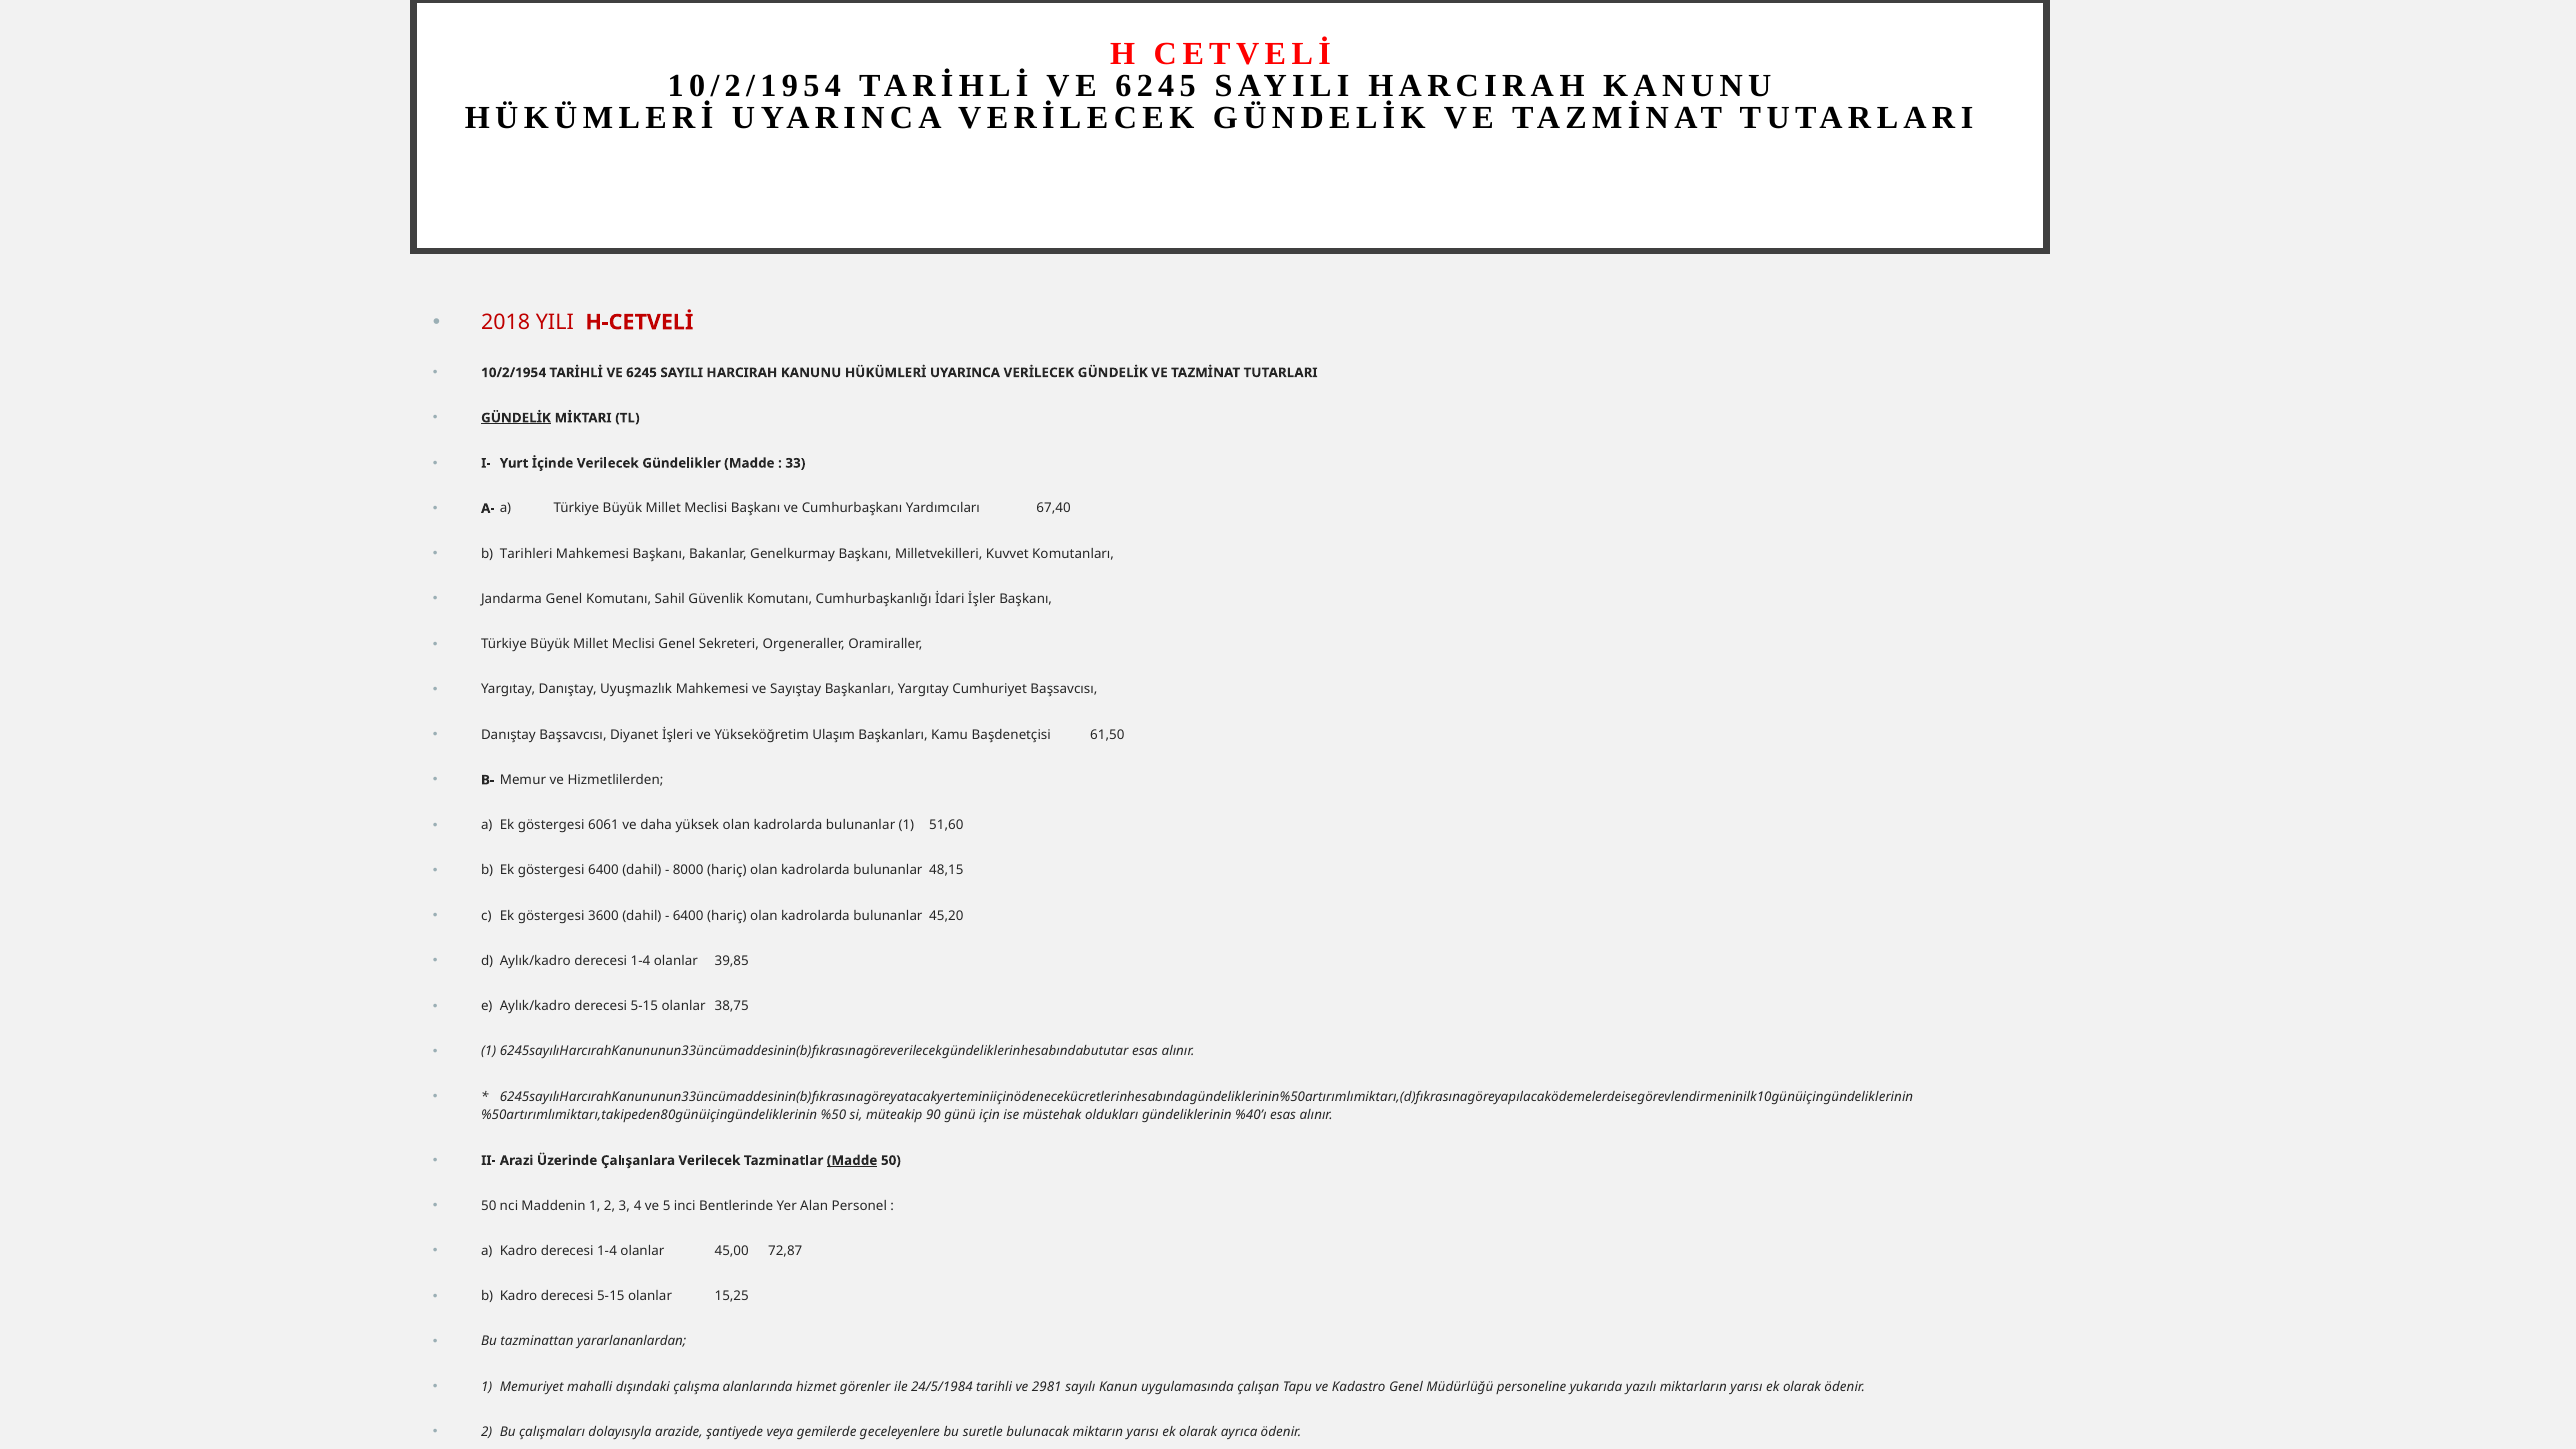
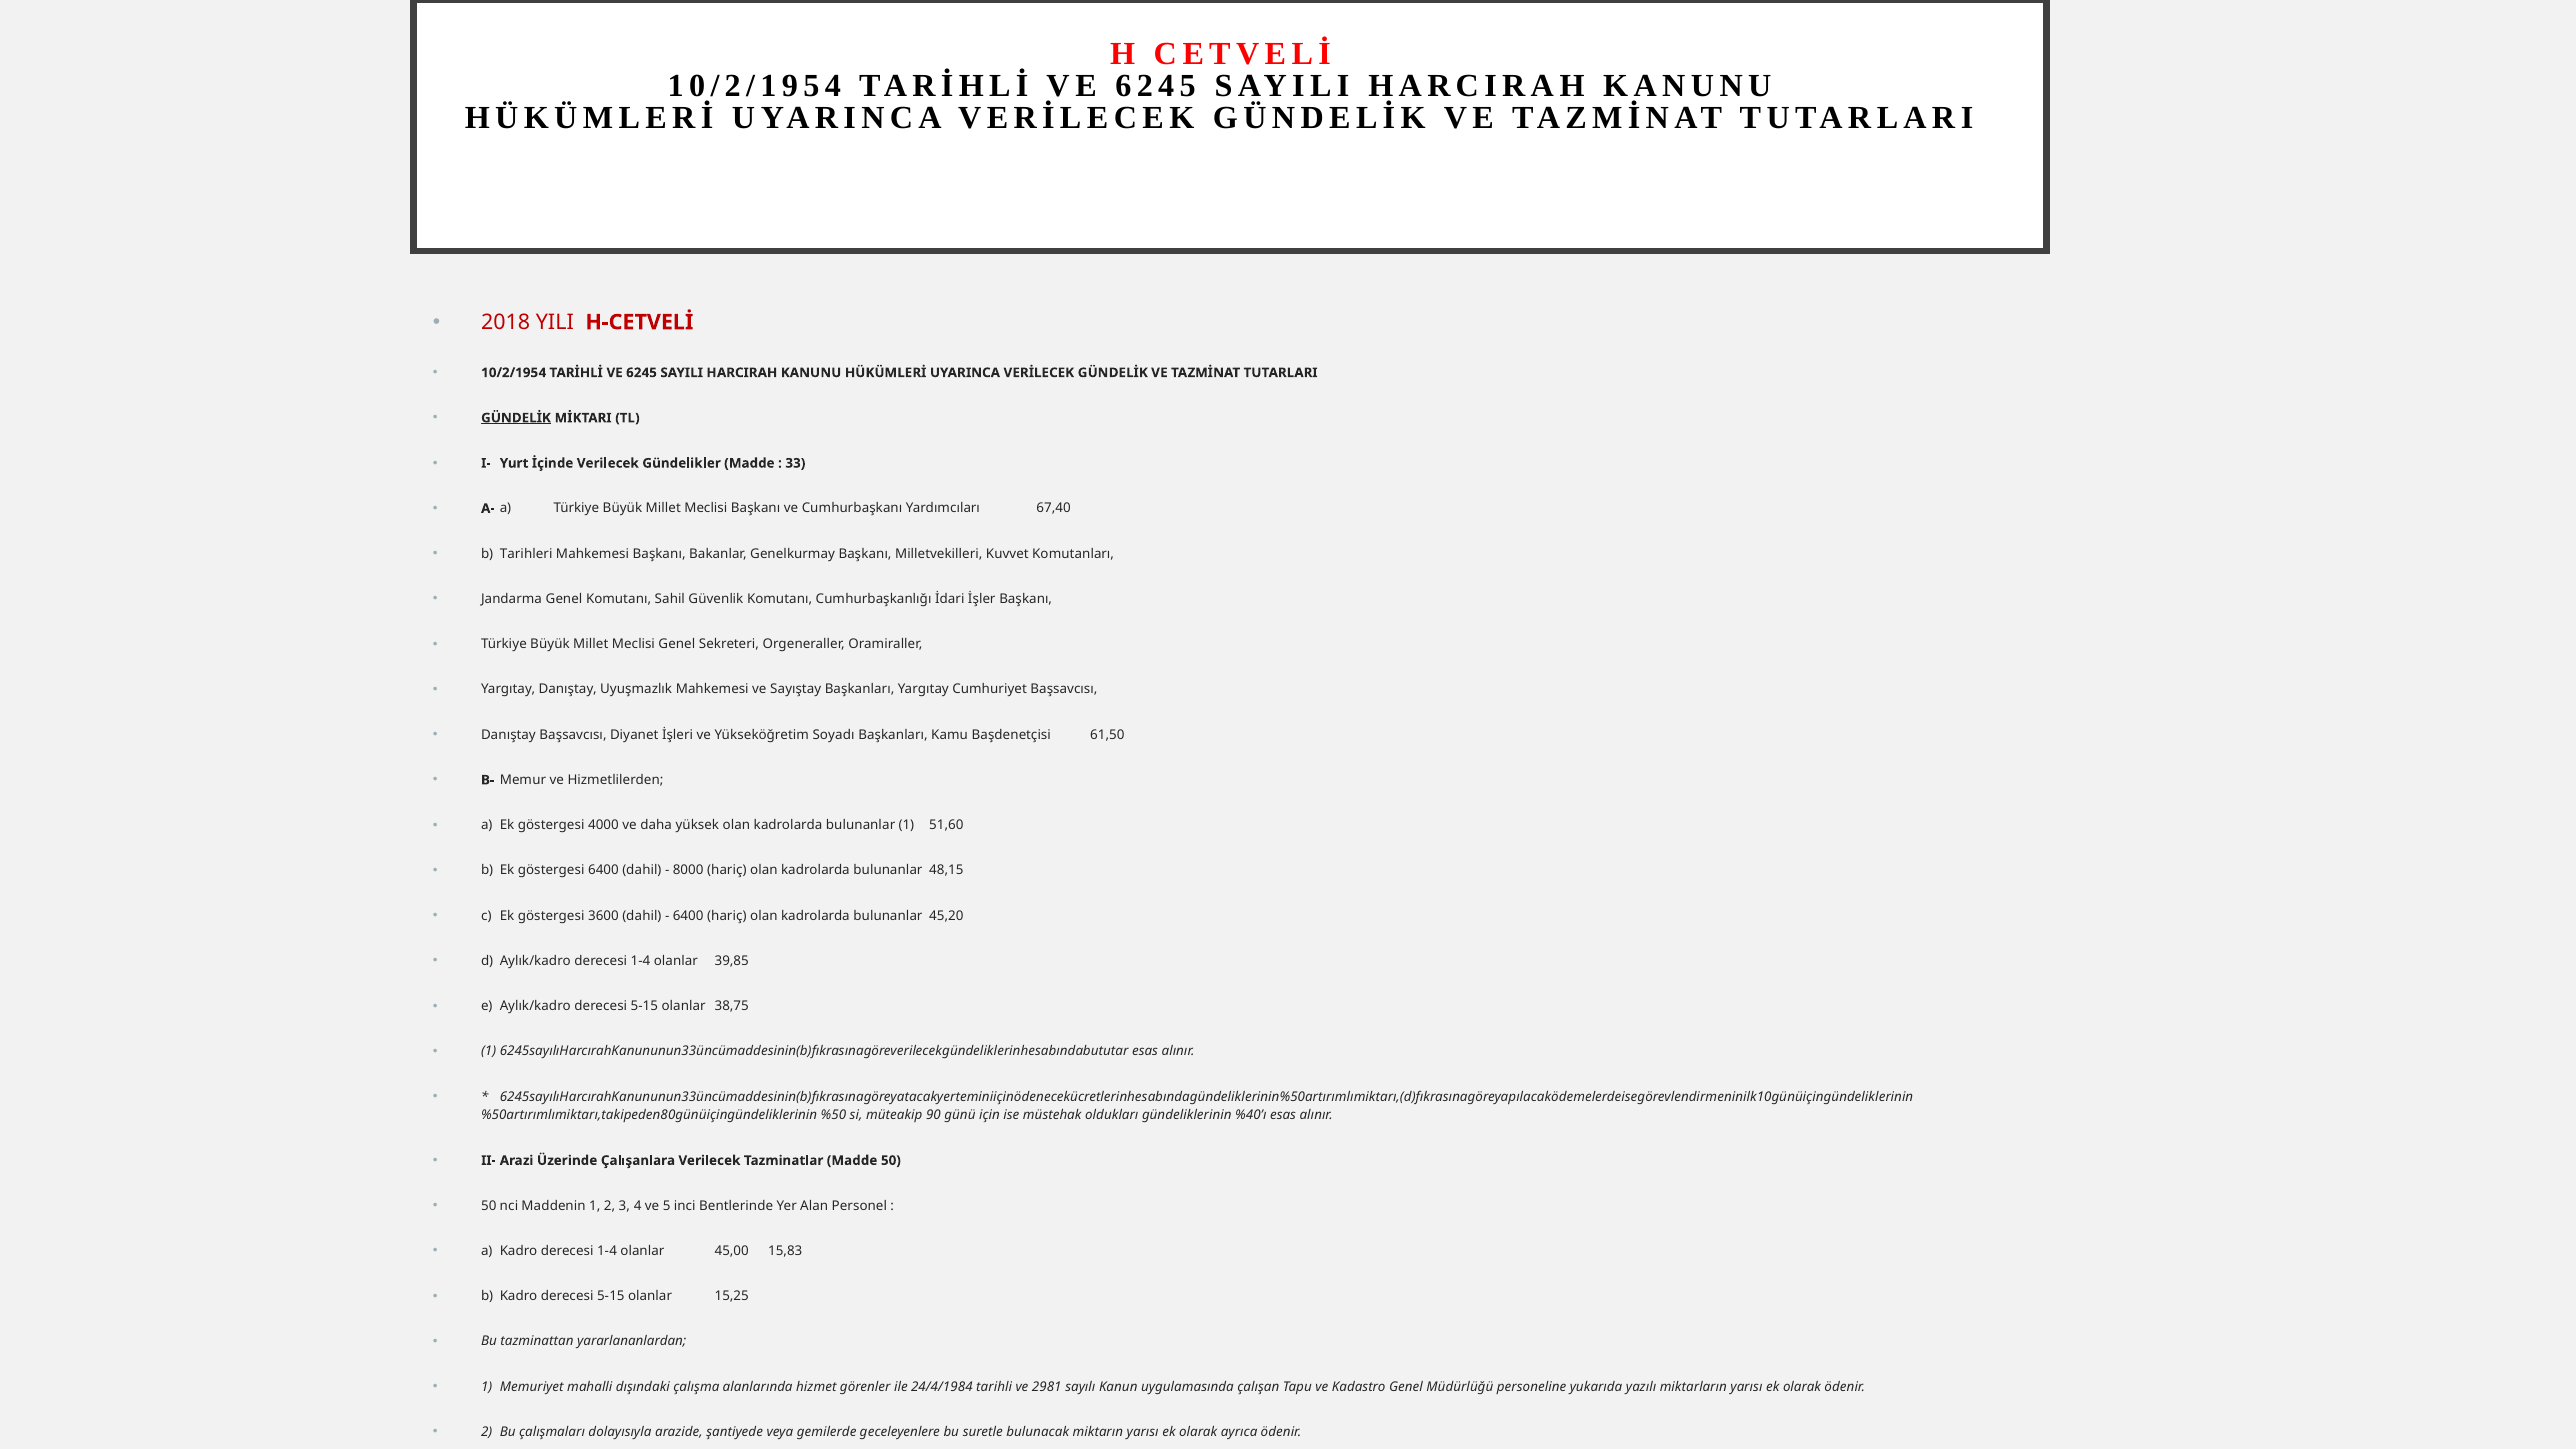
Ulaşım: Ulaşım -> Soyadı
6061: 6061 -> 4000
Madde at (852, 1160) underline: present -> none
72,87: 72,87 -> 15,83
24/5/1984: 24/5/1984 -> 24/4/1984
